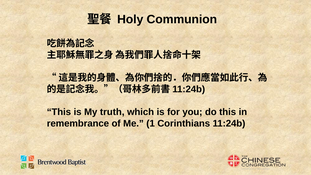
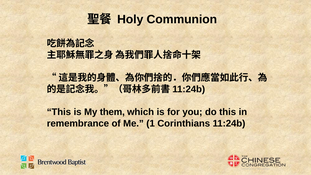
truth: truth -> them
